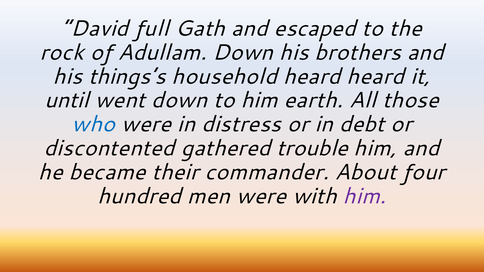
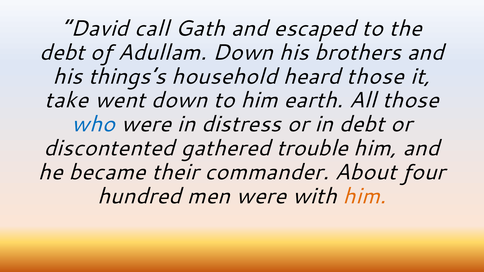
full: full -> call
rock at (62, 52): rock -> debt
heard heard: heard -> those
until: until -> take
him at (365, 196) colour: purple -> orange
